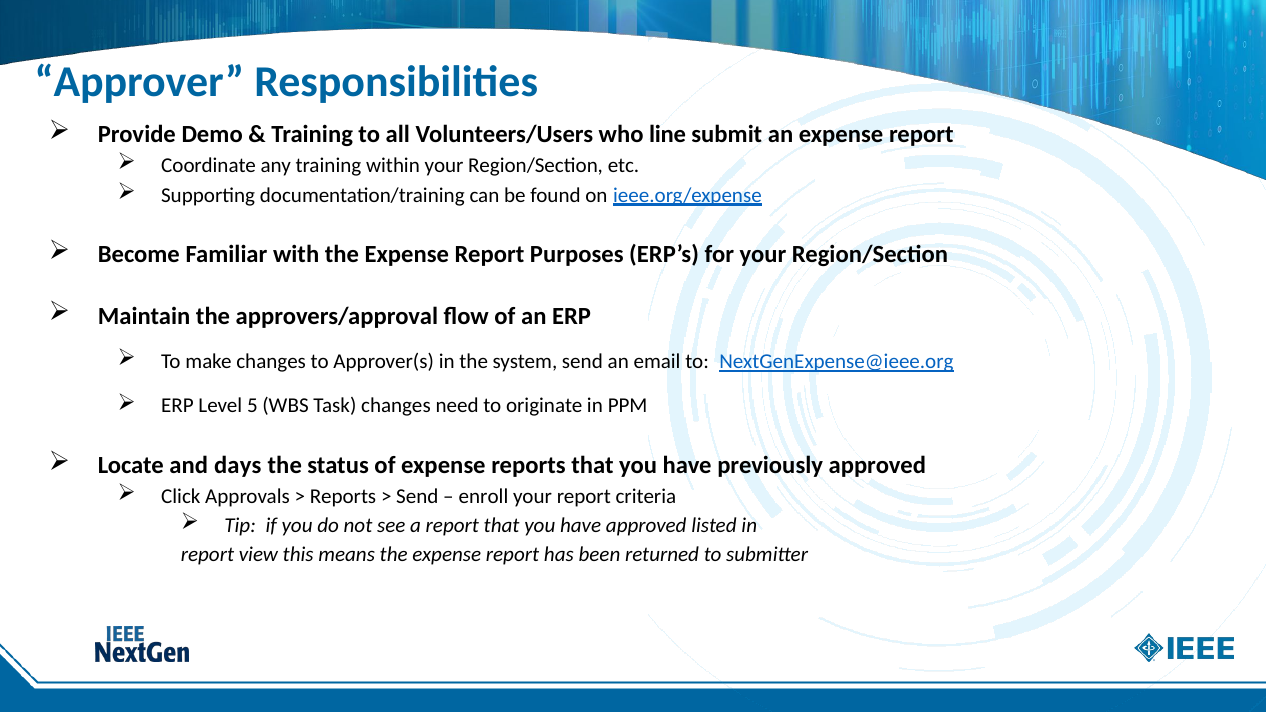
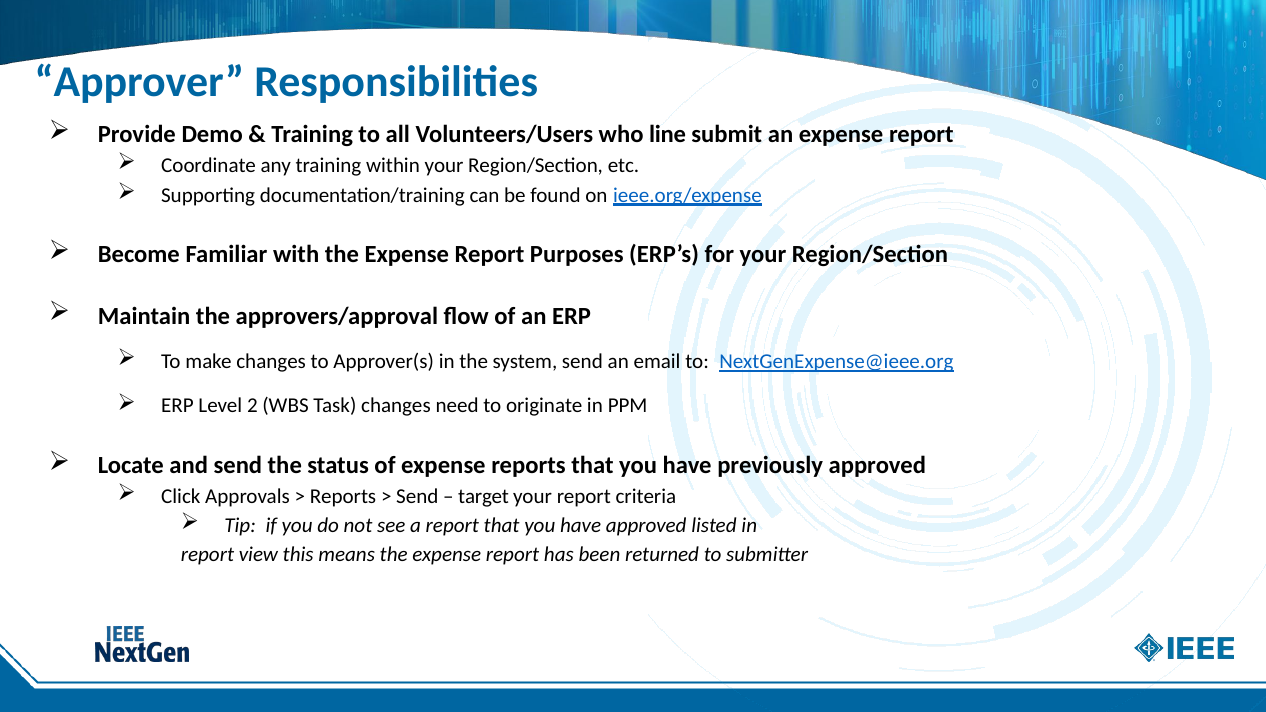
5: 5 -> 2
and days: days -> send
enroll: enroll -> target
